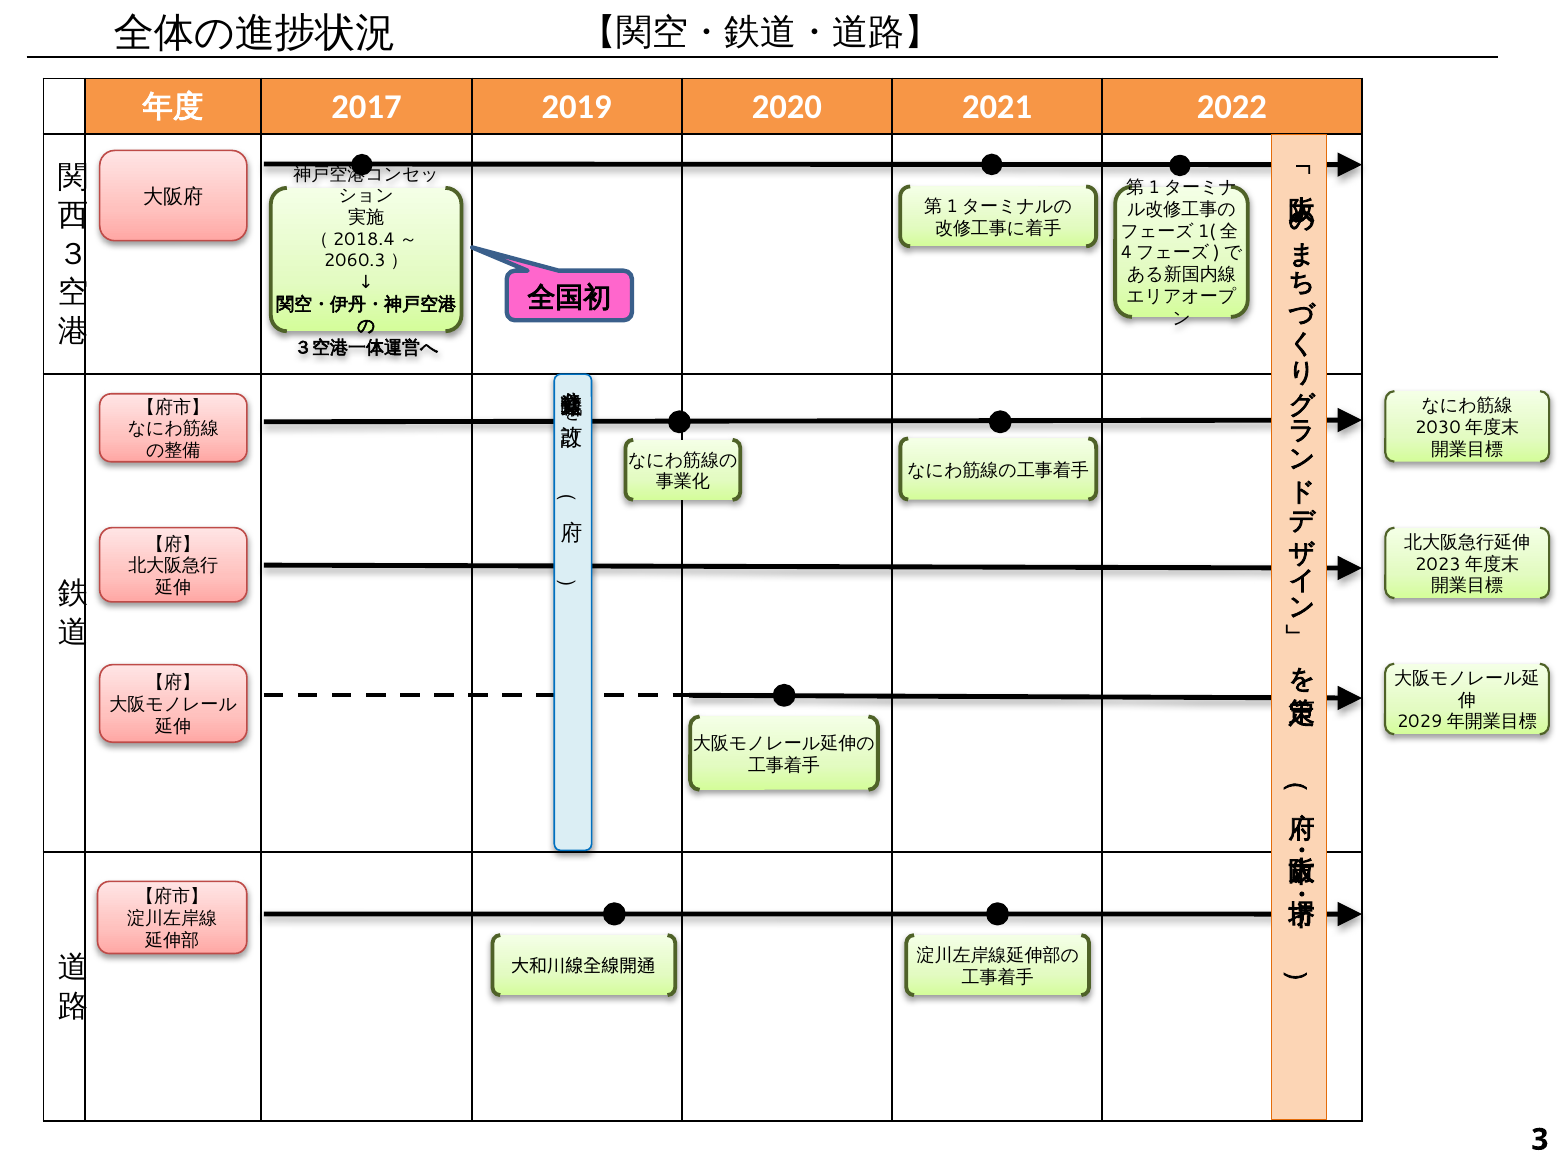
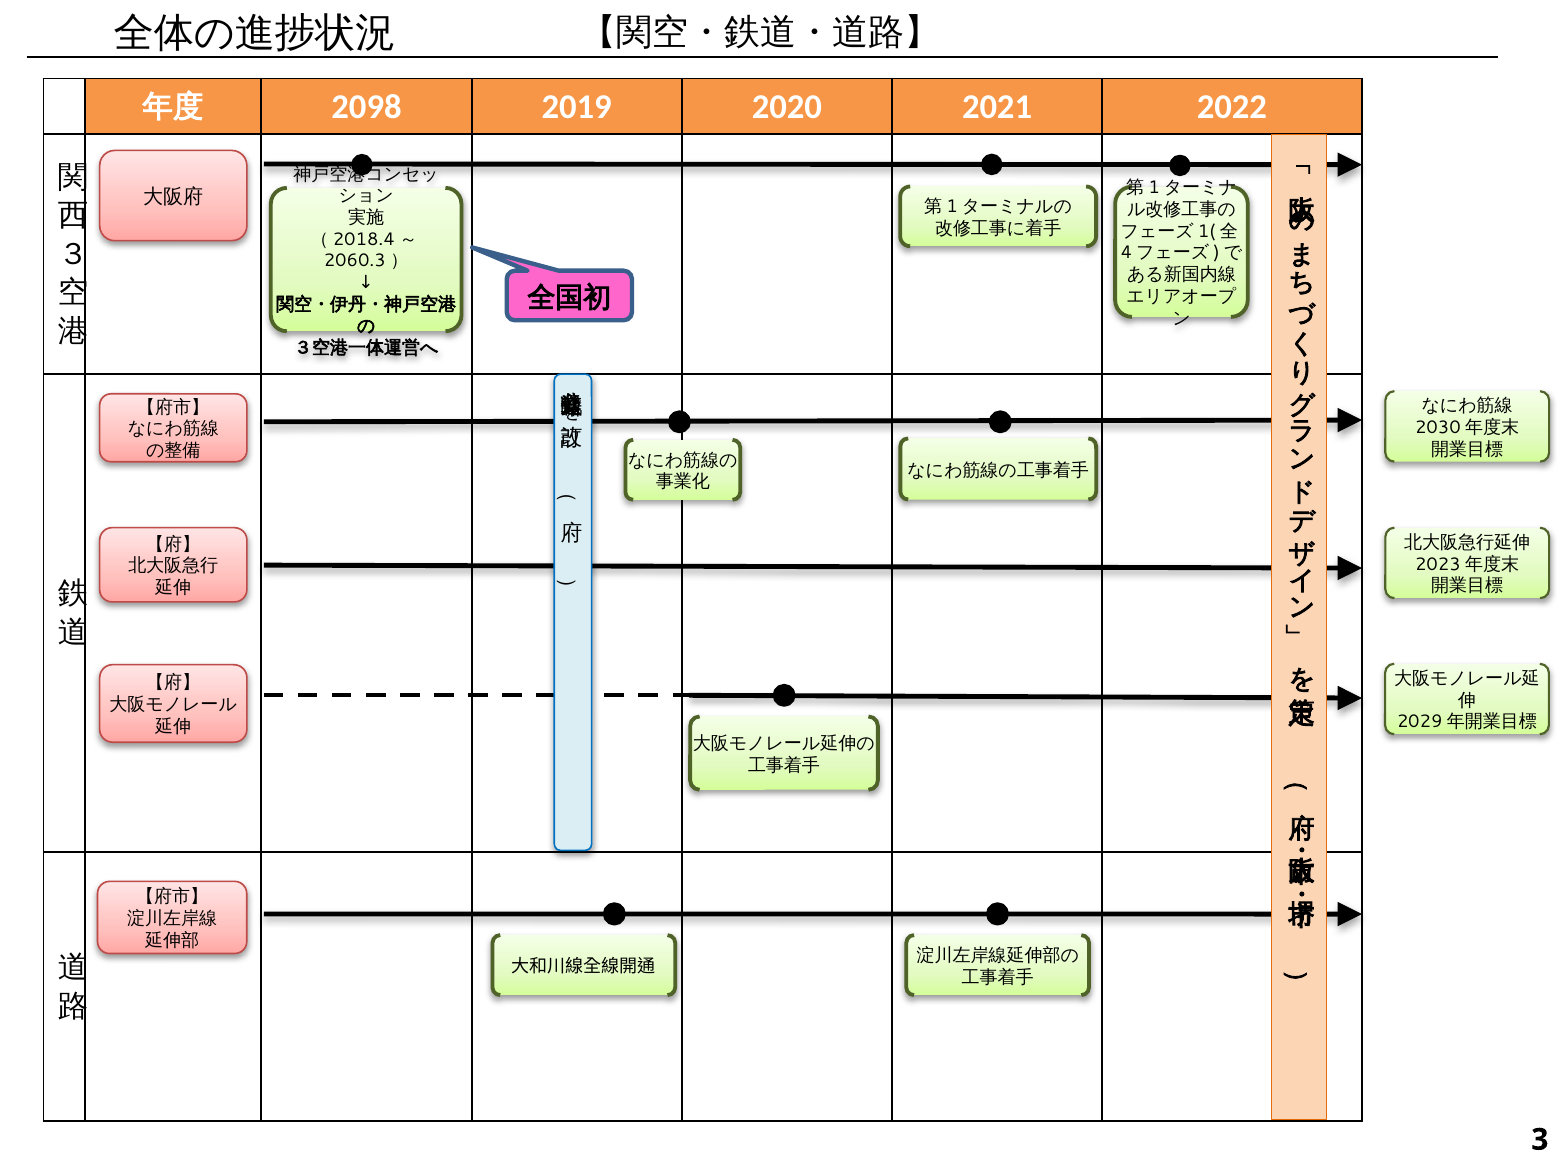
2017: 2017 -> 2098
